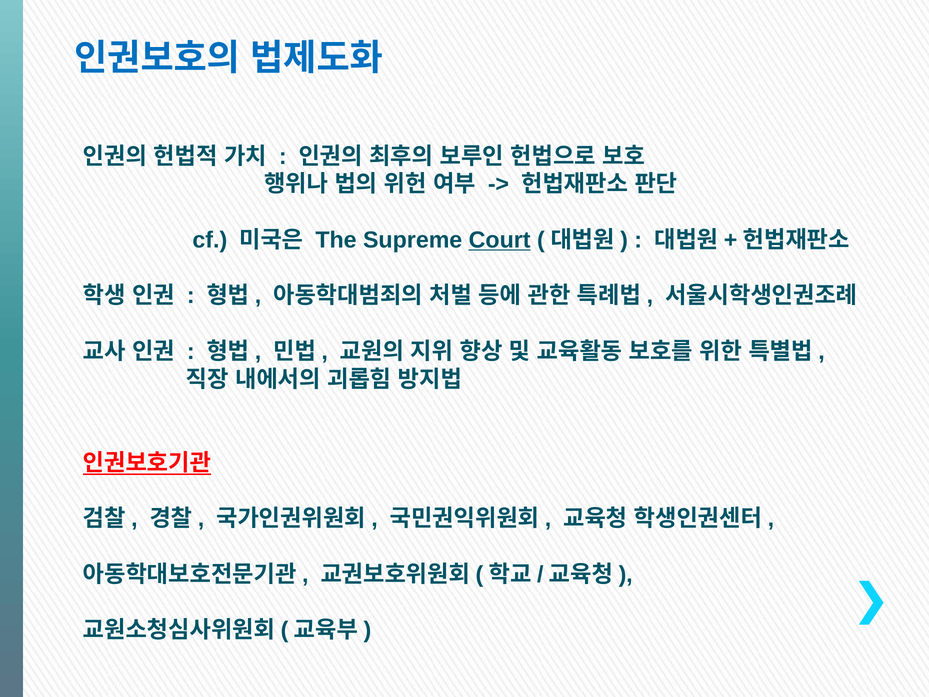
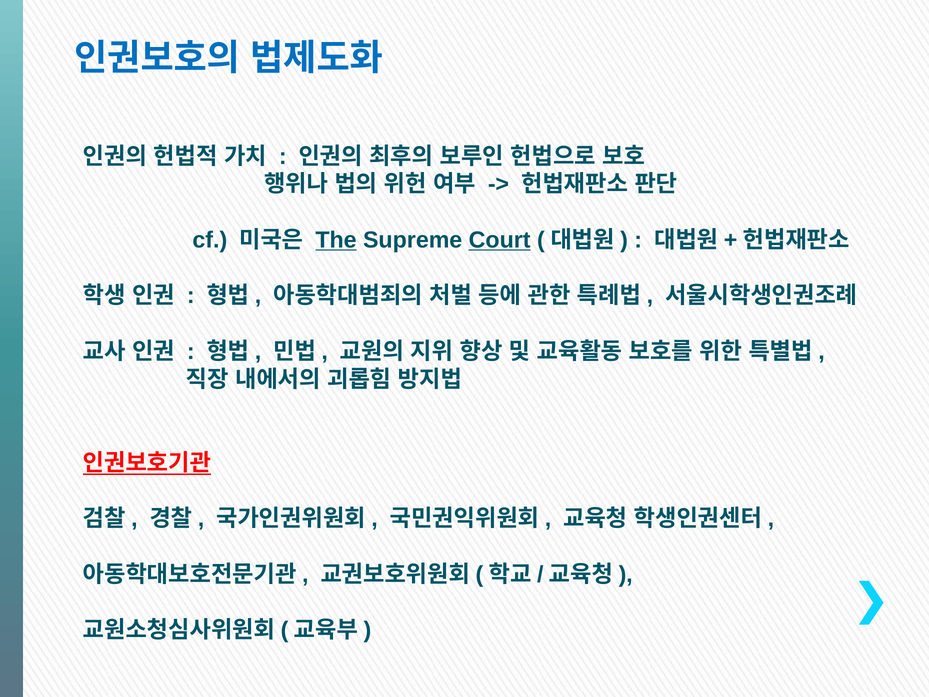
The underline: none -> present
